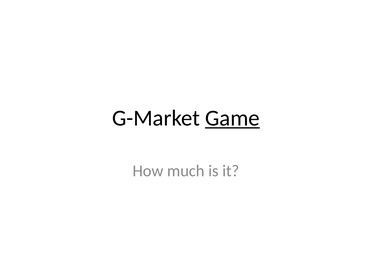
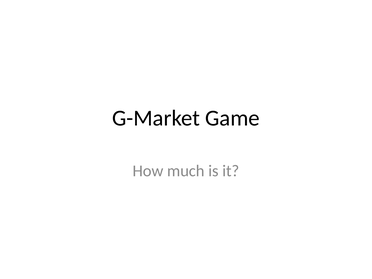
Game underline: present -> none
